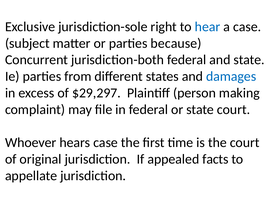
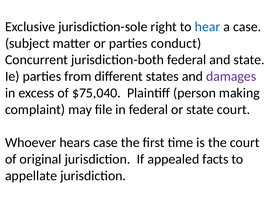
because: because -> conduct
damages colour: blue -> purple
$29,297: $29,297 -> $75,040
